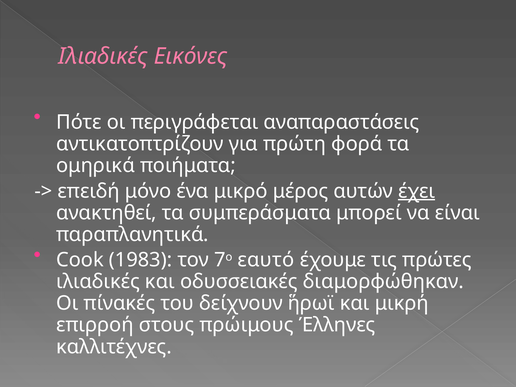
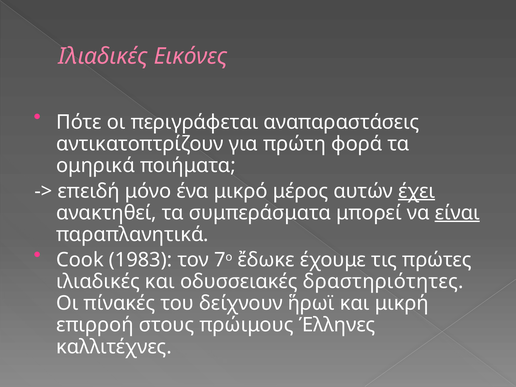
είναι underline: none -> present
εαυτό: εαυτό -> ἔδωκε
διαμορφώθηκαν: διαμορφώθηκαν -> δραστηριότητες
